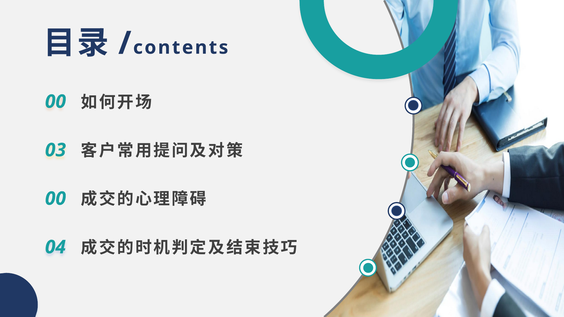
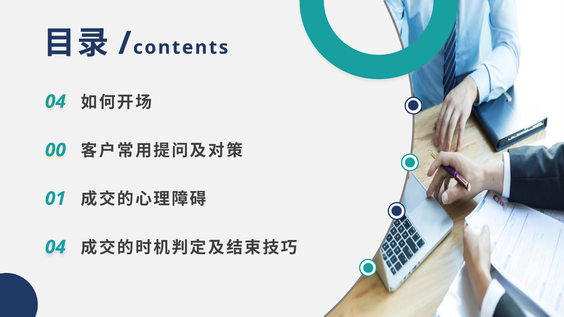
0 at (61, 102): 0 -> 4
3 at (61, 150): 3 -> 0
0 at (61, 199): 0 -> 1
